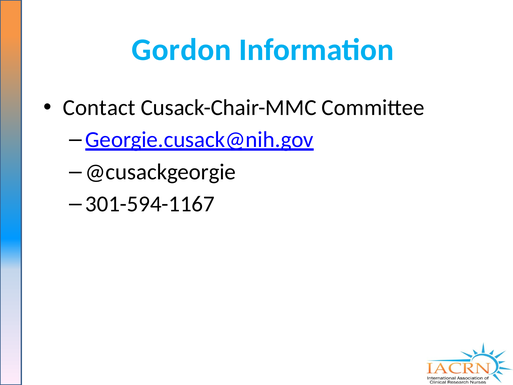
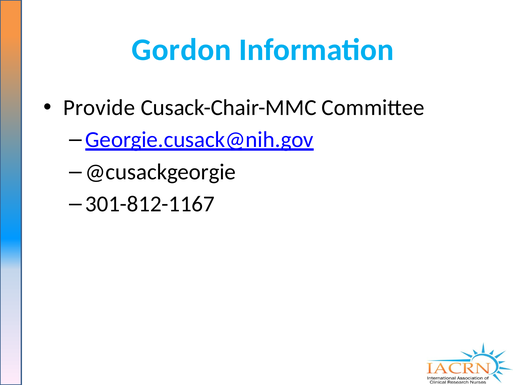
Contact: Contact -> Provide
301-594-1167: 301-594-1167 -> 301-812-1167
